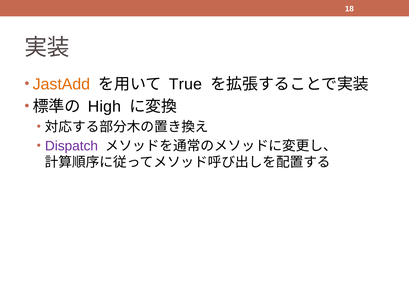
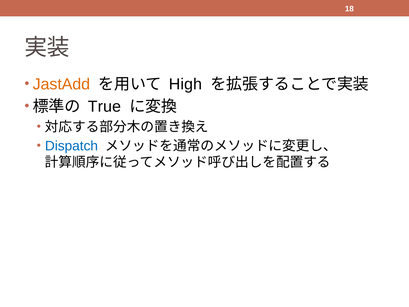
True: True -> High
High: High -> True
Dispatch colour: purple -> blue
